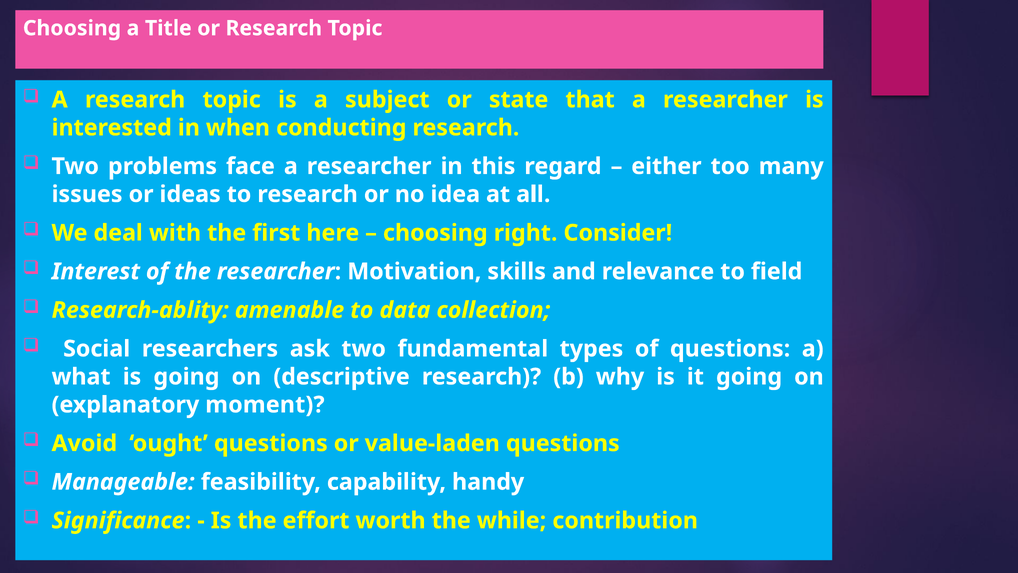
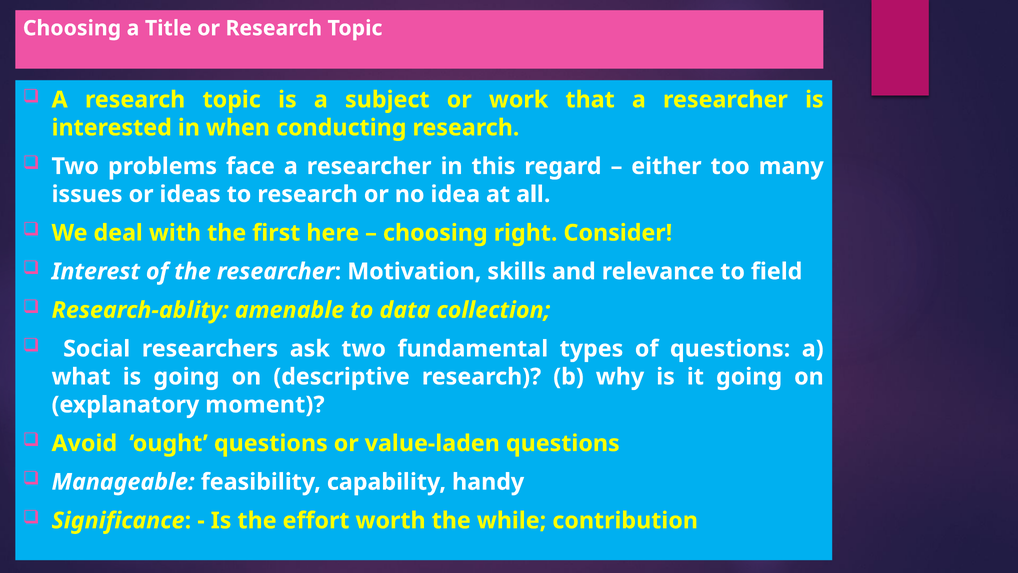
state: state -> work
